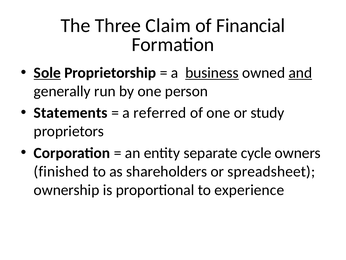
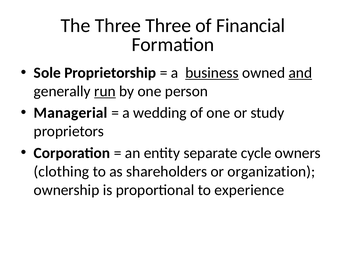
Three Claim: Claim -> Three
Sole underline: present -> none
run underline: none -> present
Statements: Statements -> Managerial
referred: referred -> wedding
finished: finished -> clothing
spreadsheet: spreadsheet -> organization
